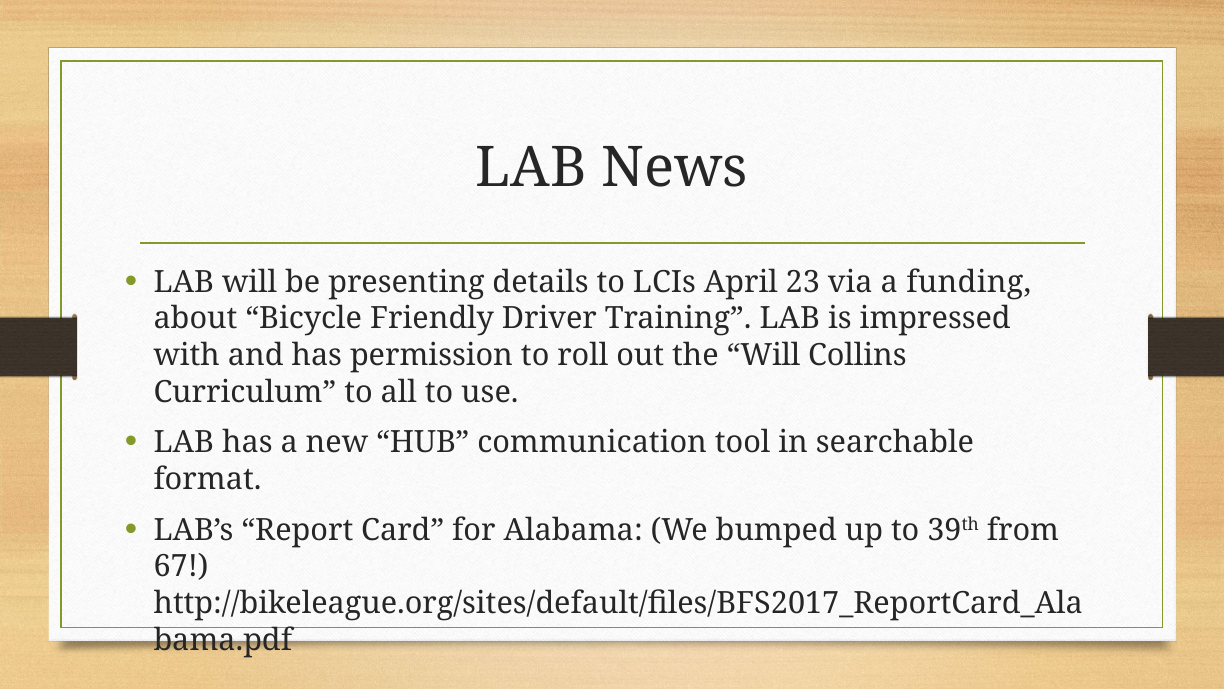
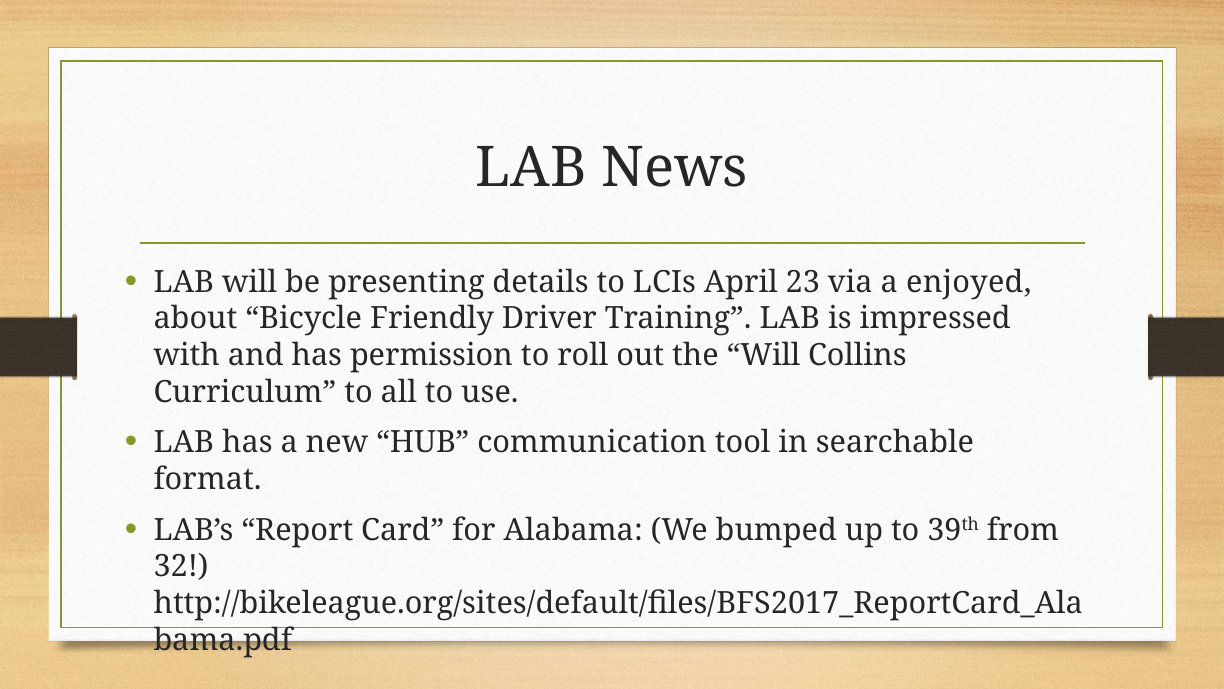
funding: funding -> enjoyed
67: 67 -> 32
